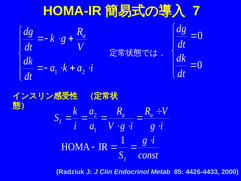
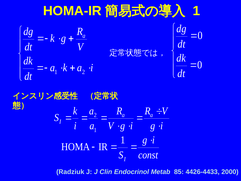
7 at (196, 11): 7 -> 1
